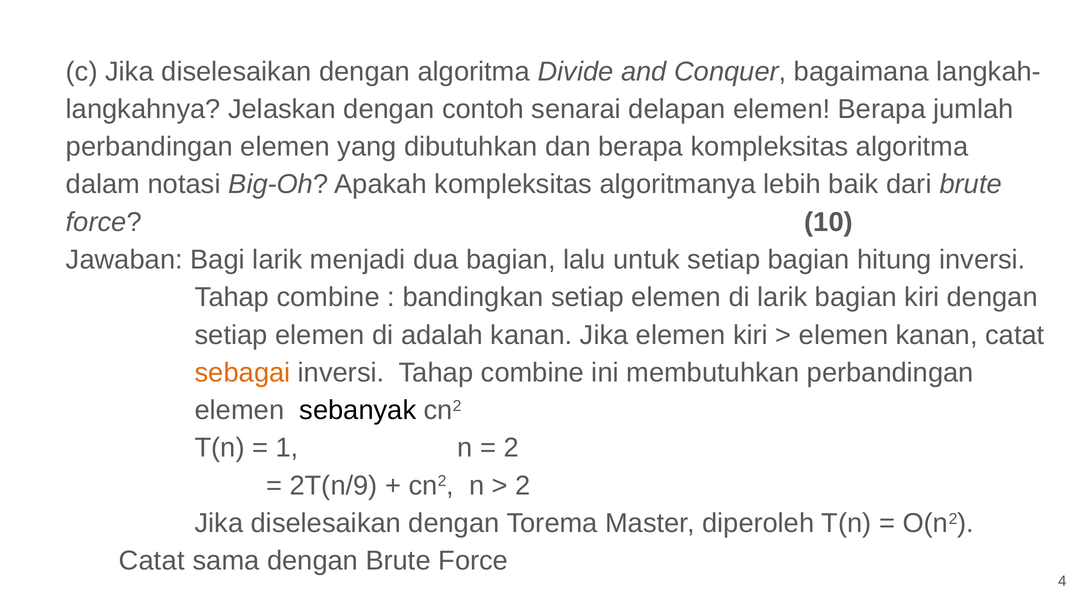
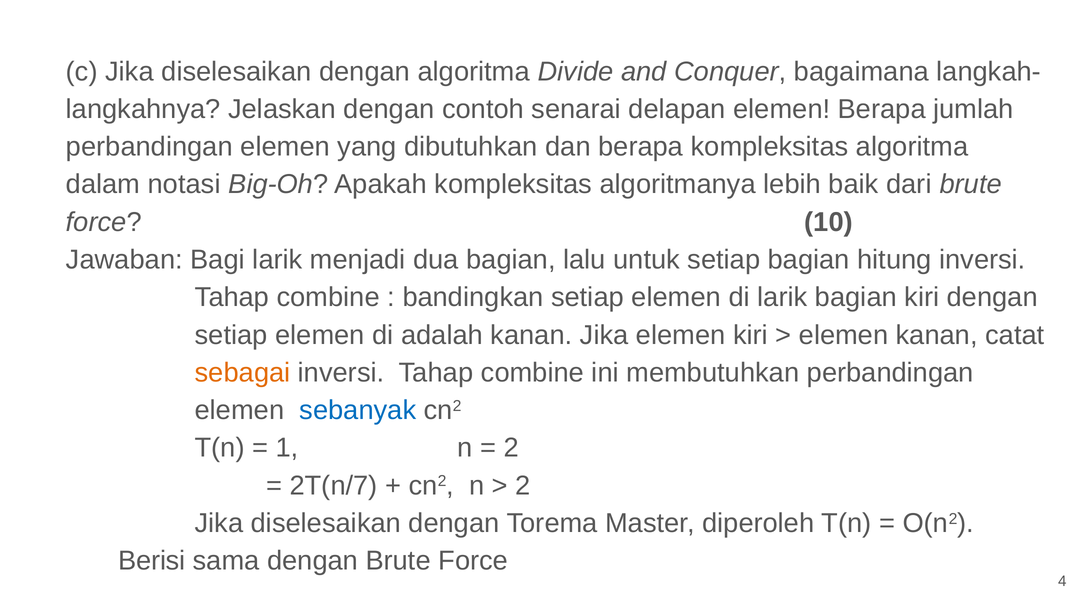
sebanyak colour: black -> blue
2T(n/9: 2T(n/9 -> 2T(n/7
Catat at (152, 561): Catat -> Berisi
